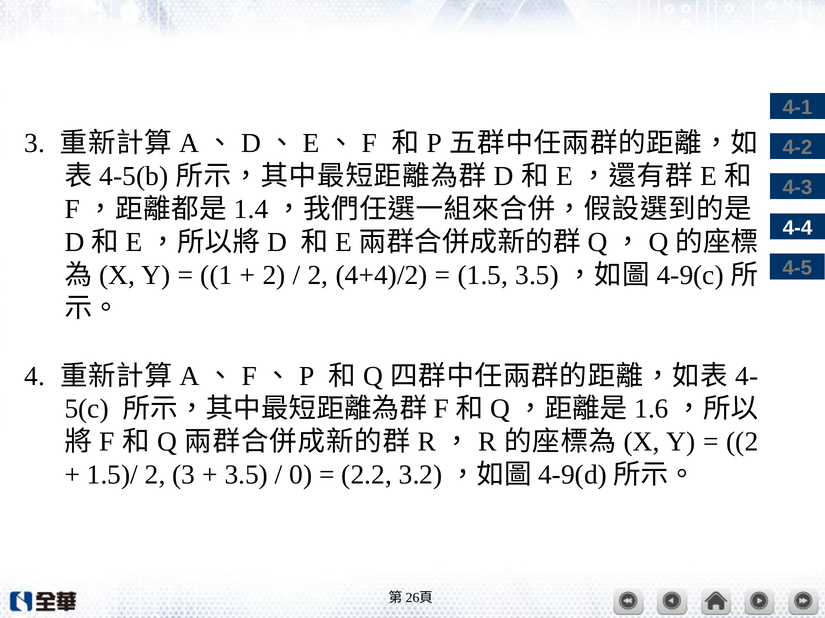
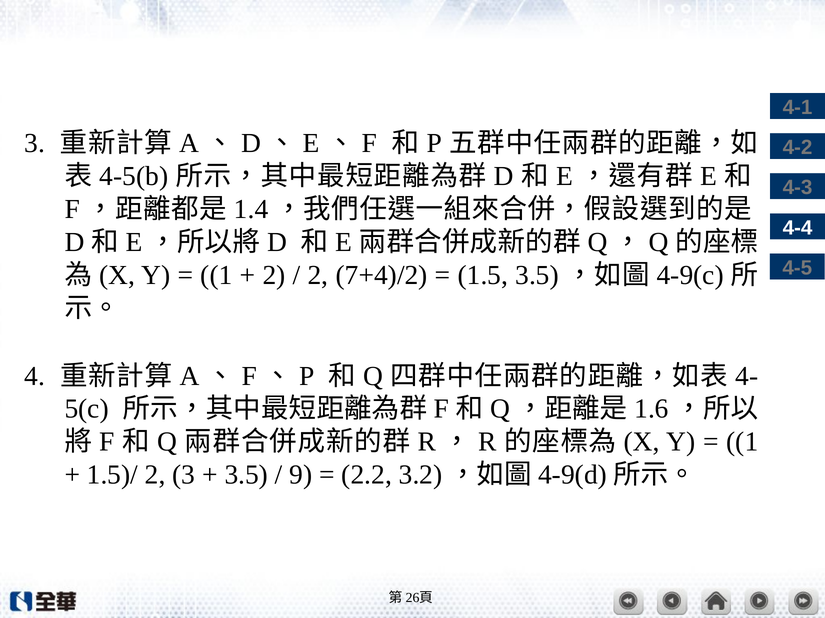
4+4)/2: 4+4)/2 -> 7+4)/2
2 at (742, 442): 2 -> 1
0: 0 -> 9
